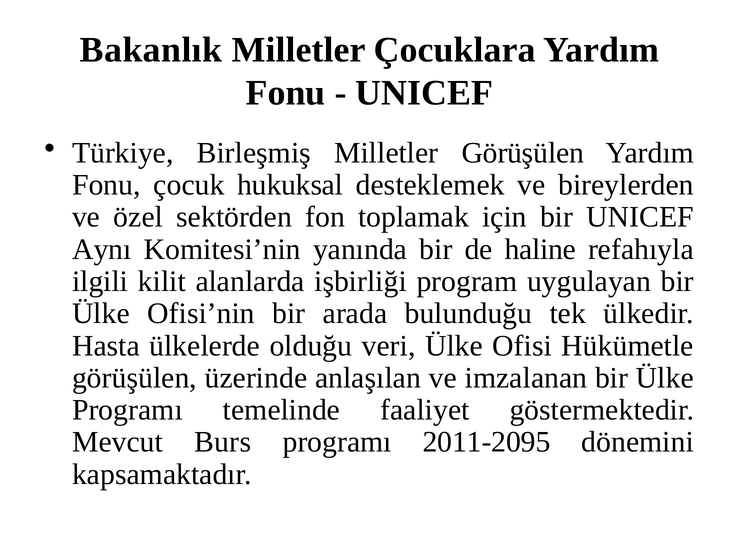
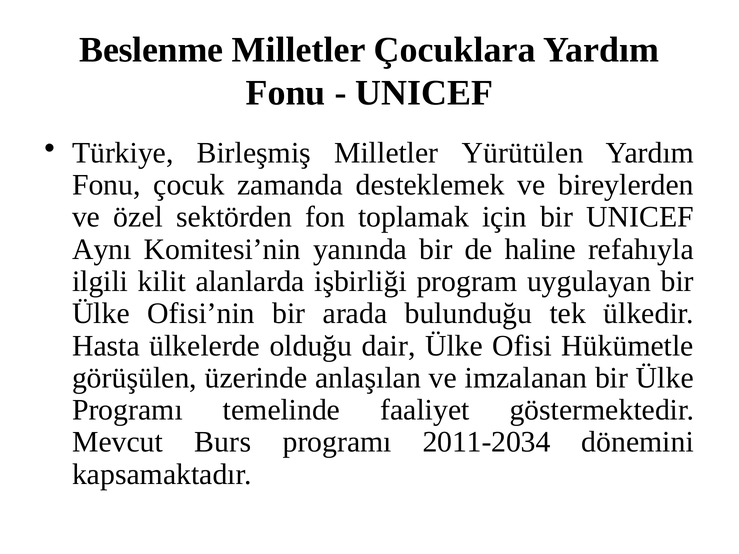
Bakanlık: Bakanlık -> Beslenme
Milletler Görüşülen: Görüşülen -> Yürütülen
hukuksal: hukuksal -> zamanda
veri: veri -> dair
2011-2095: 2011-2095 -> 2011-2034
